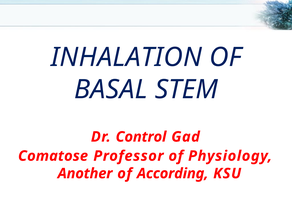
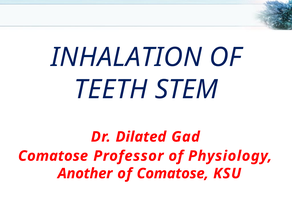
BASAL: BASAL -> TEETH
Control: Control -> Dilated
of According: According -> Comatose
